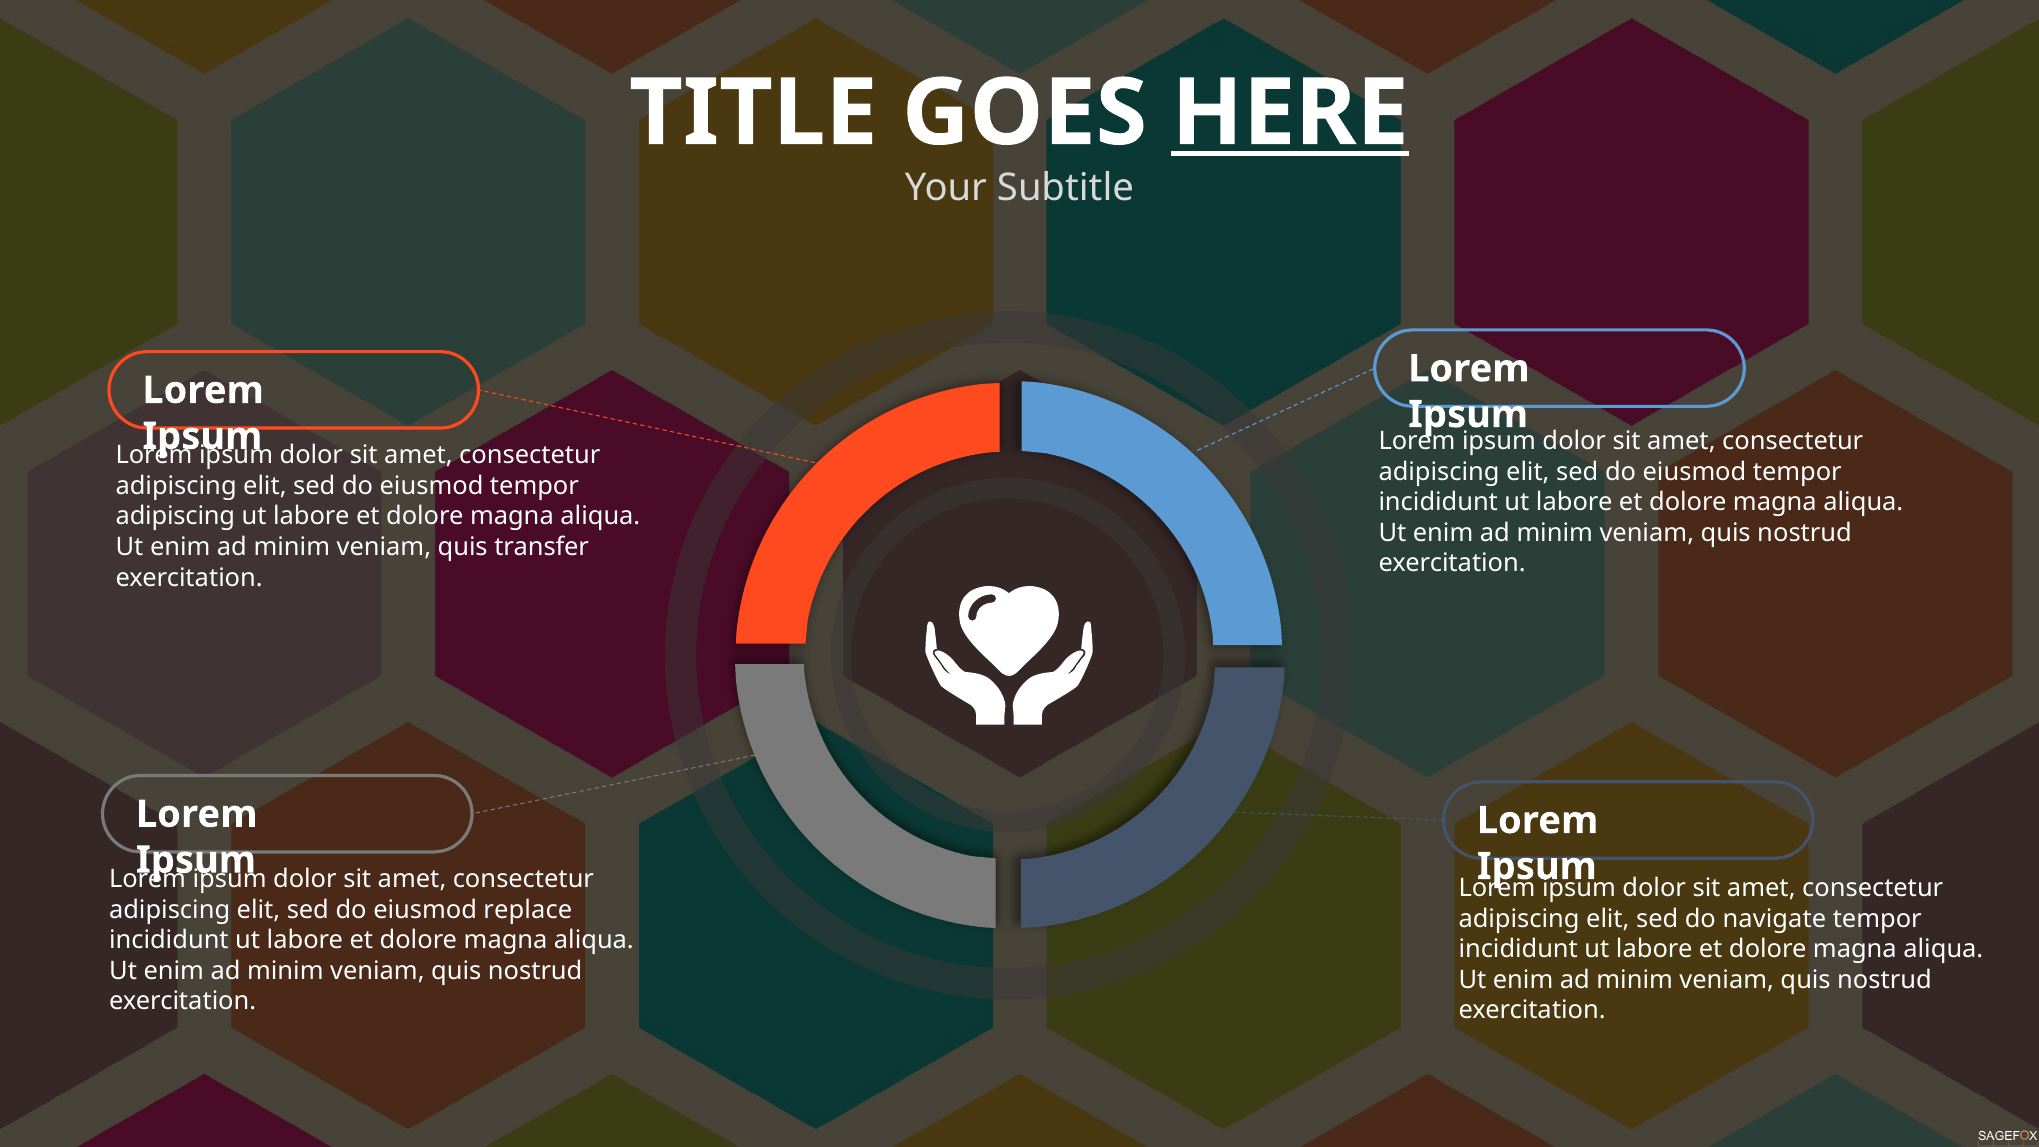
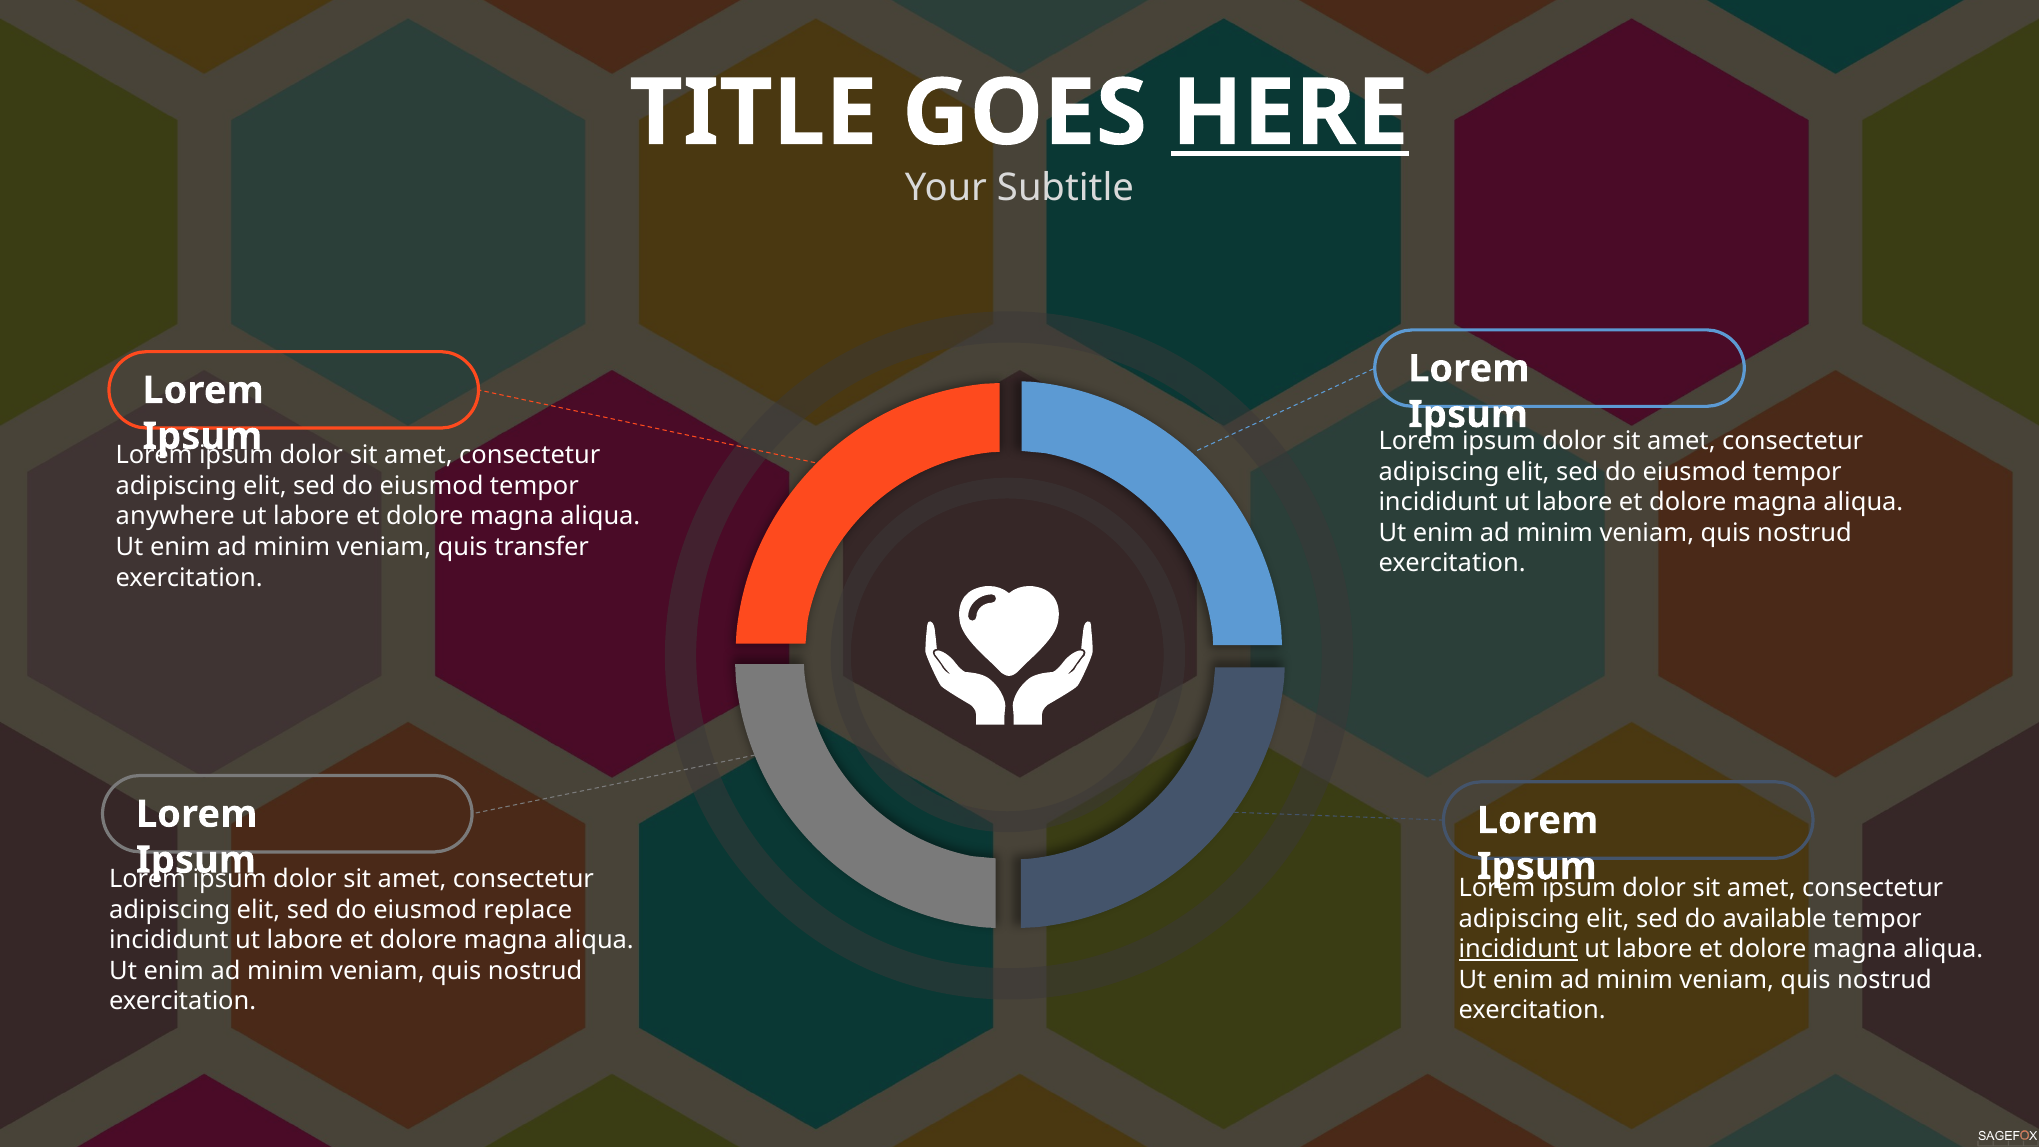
adipiscing at (175, 516): adipiscing -> anywhere
navigate: navigate -> available
incididunt at (1518, 949) underline: none -> present
